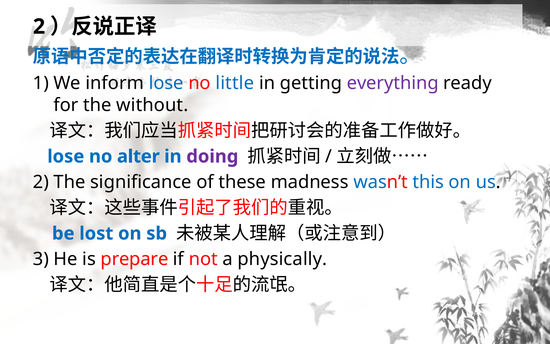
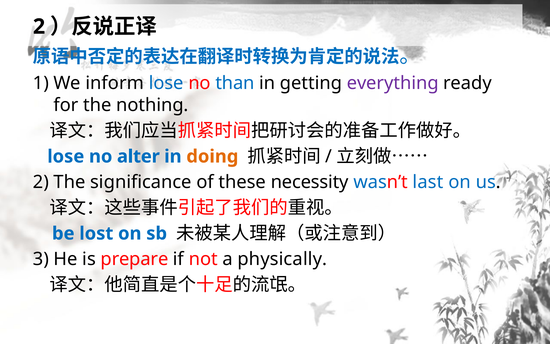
little: little -> than
without: without -> nothing
doing colour: purple -> orange
madness: madness -> necessity
this: this -> last
